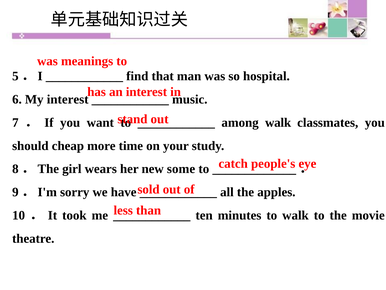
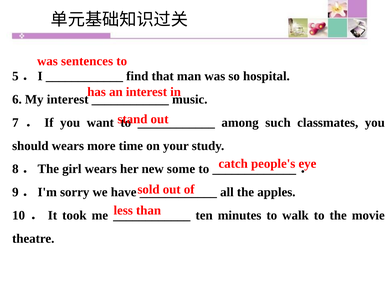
meanings: meanings -> sentences
among walk: walk -> such
should cheap: cheap -> wears
